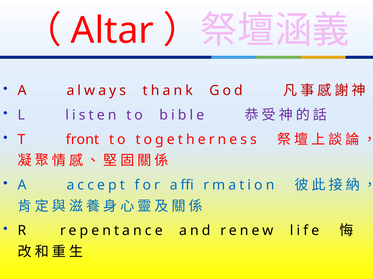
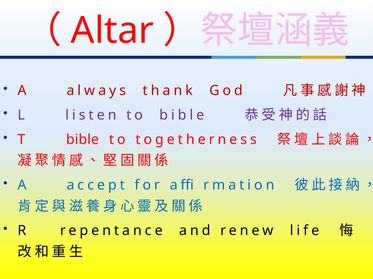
T front: front -> bible
